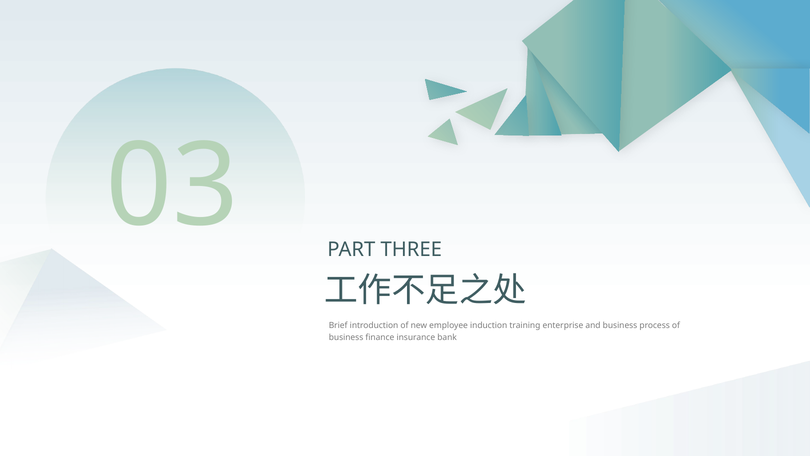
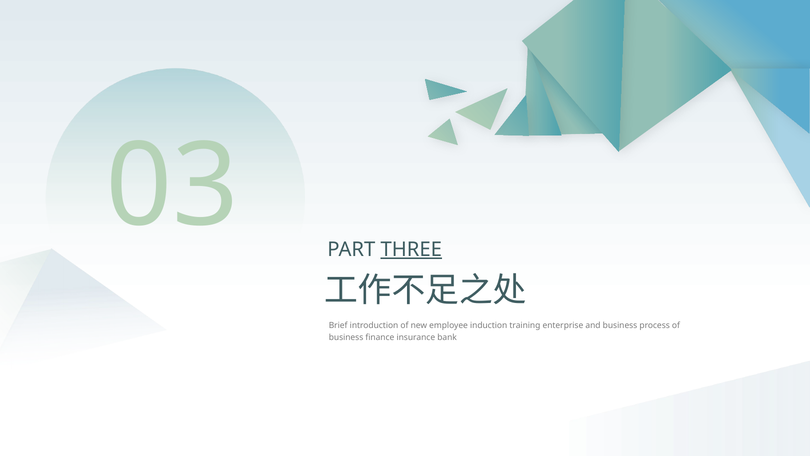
THREE underline: none -> present
